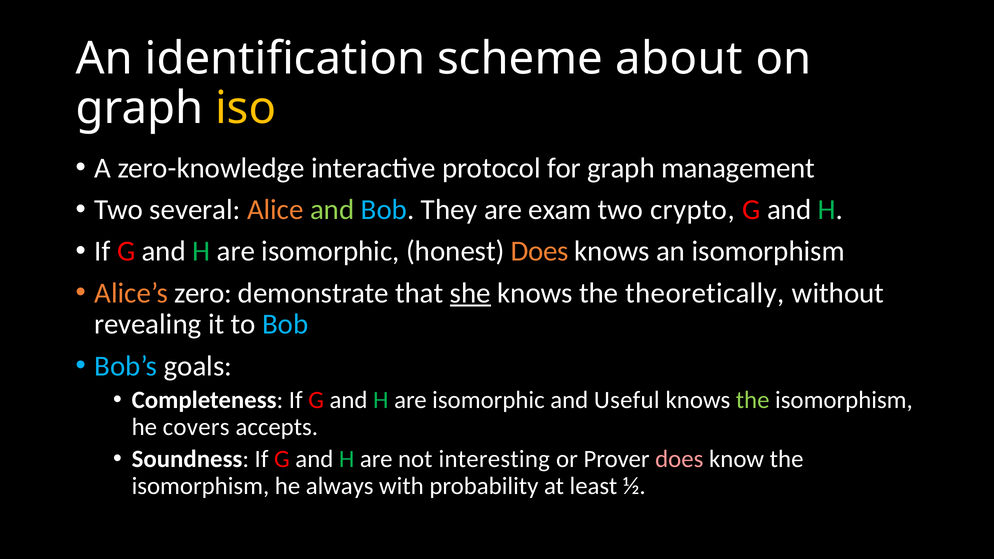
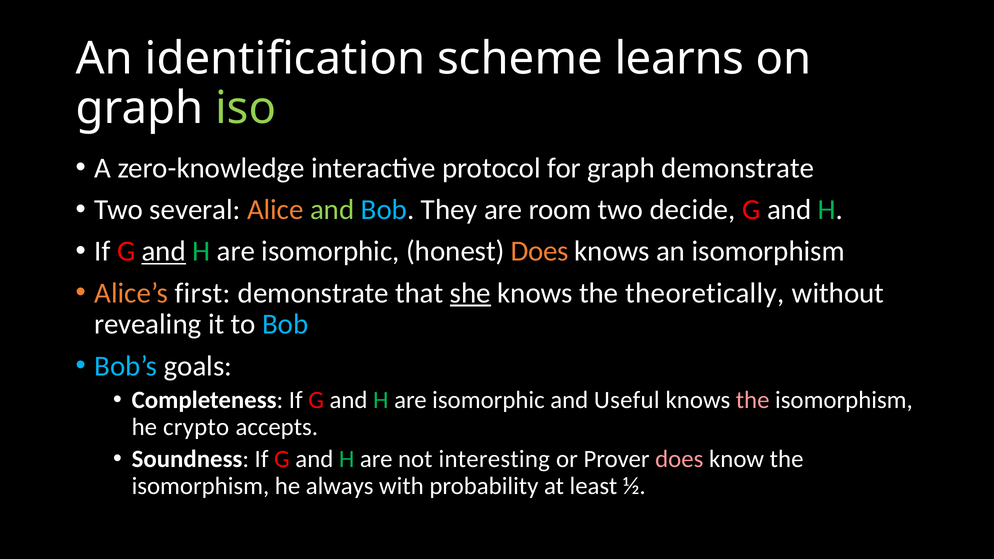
about: about -> learns
iso colour: yellow -> light green
graph management: management -> demonstrate
exam: exam -> room
crypto: crypto -> decide
and at (164, 251) underline: none -> present
zero: zero -> first
the at (753, 400) colour: light green -> pink
covers: covers -> crypto
